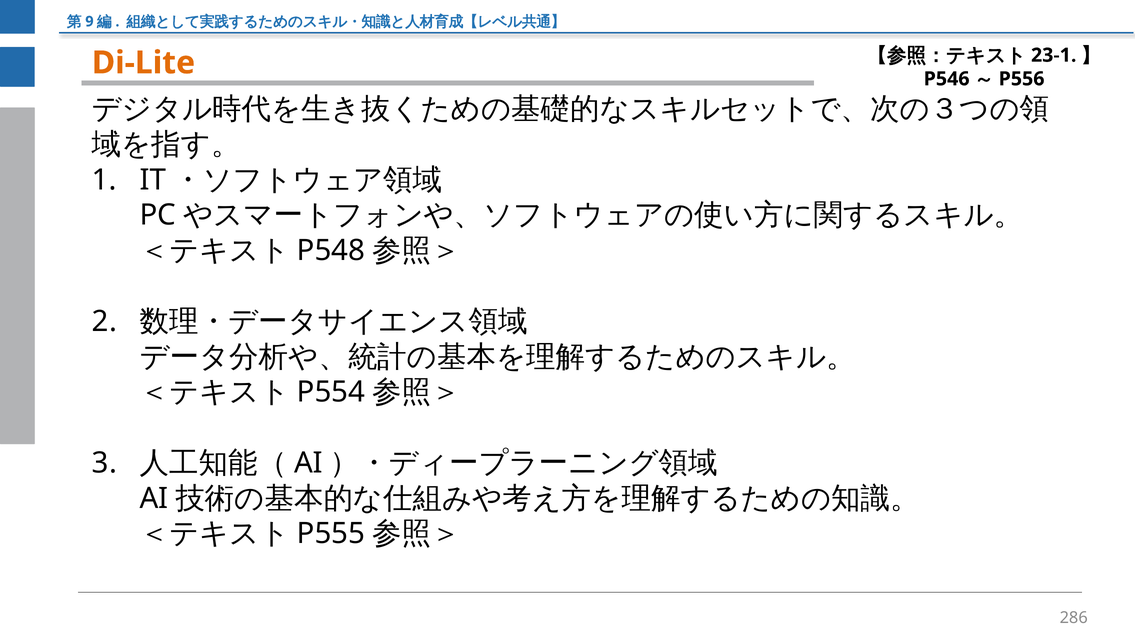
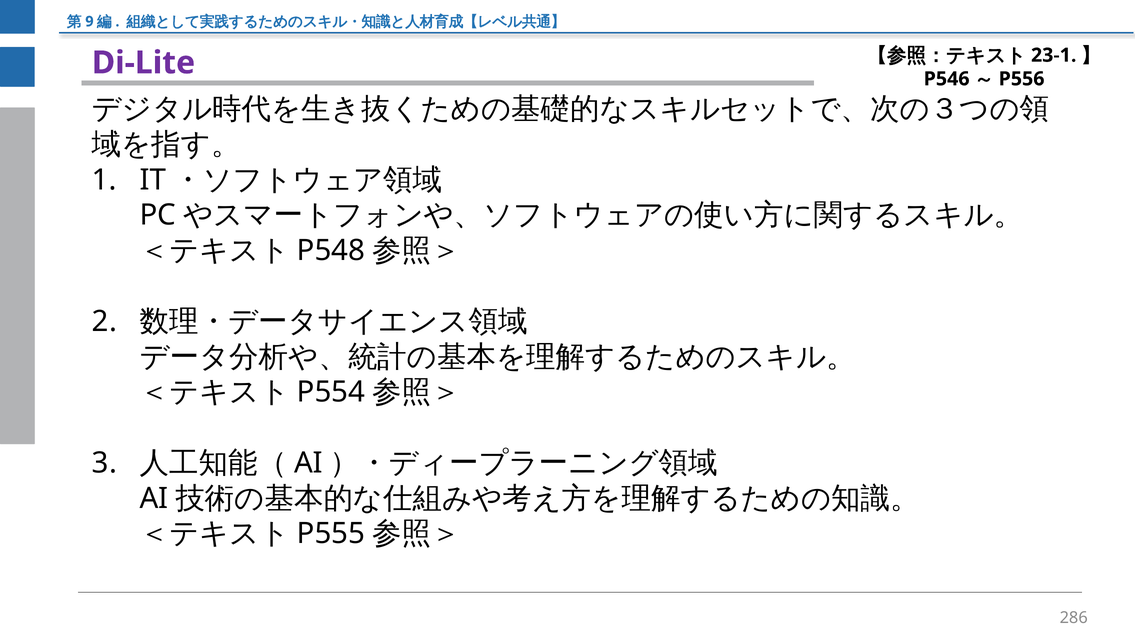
Di-Lite colour: orange -> purple
